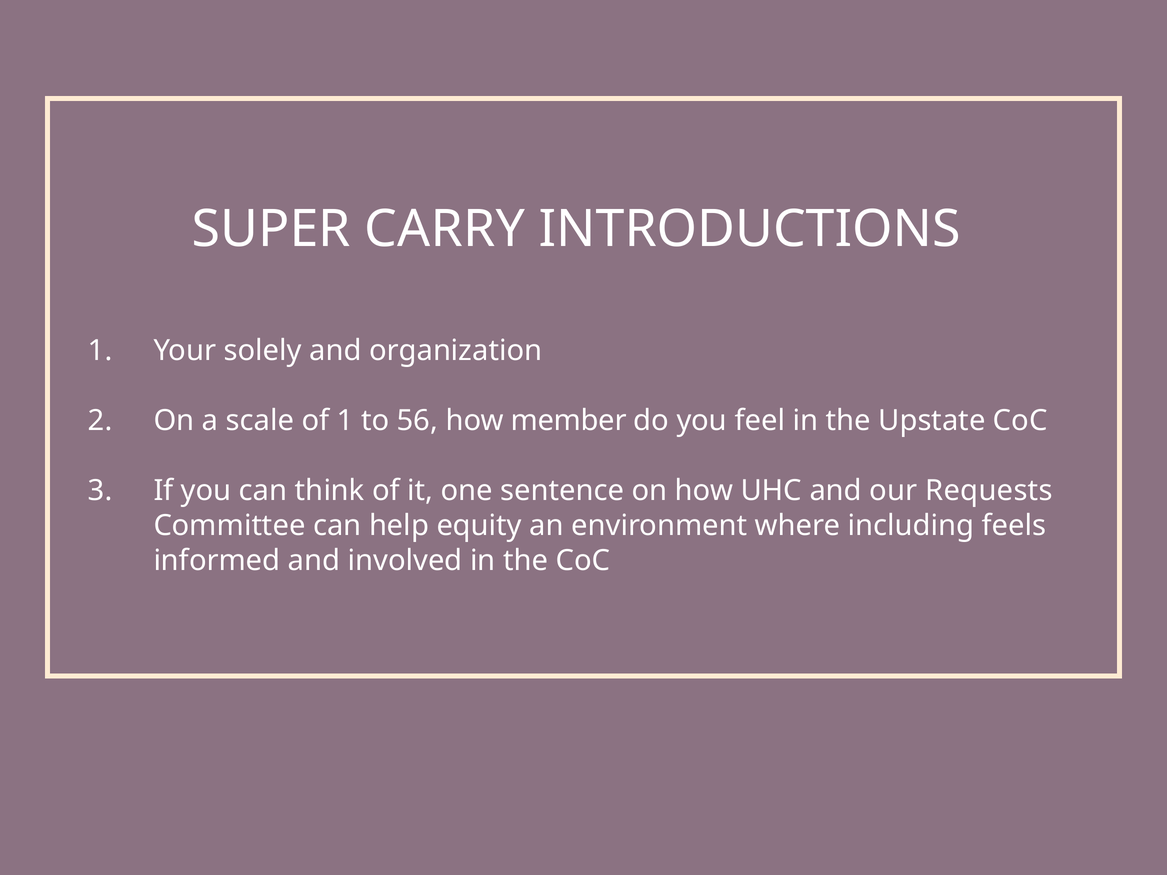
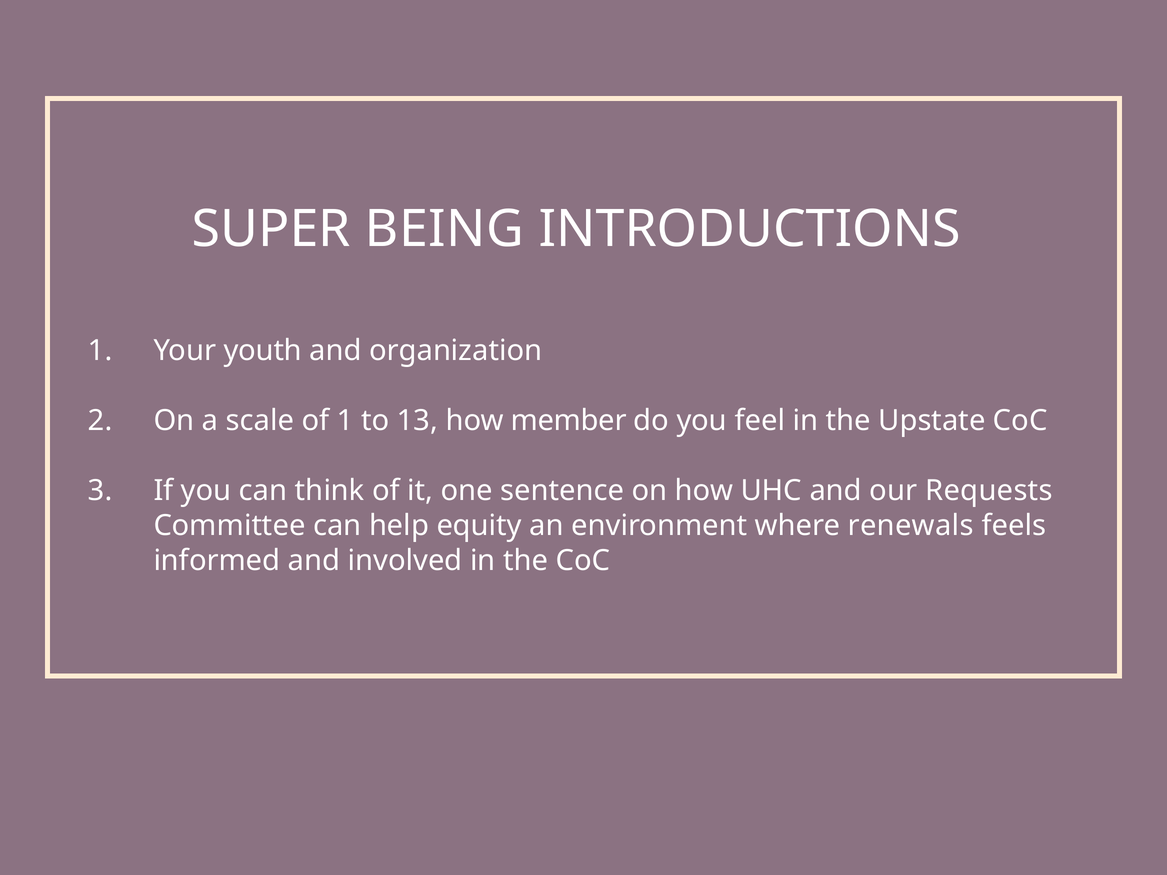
CARRY: CARRY -> BEING
solely: solely -> youth
56: 56 -> 13
including: including -> renewals
